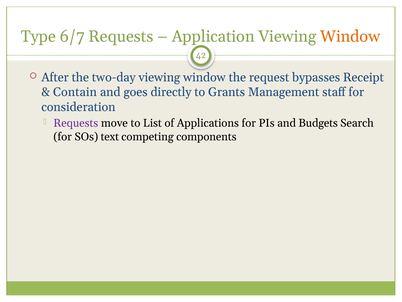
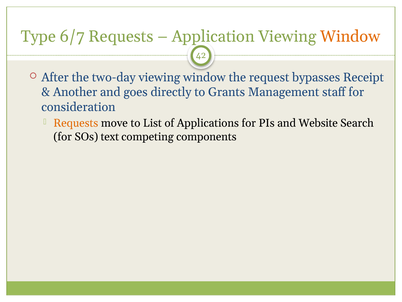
Contain: Contain -> Another
Requests at (76, 123) colour: purple -> orange
Budgets: Budgets -> Website
